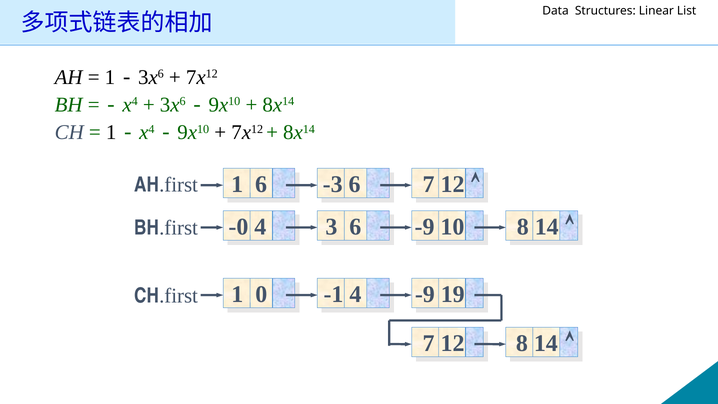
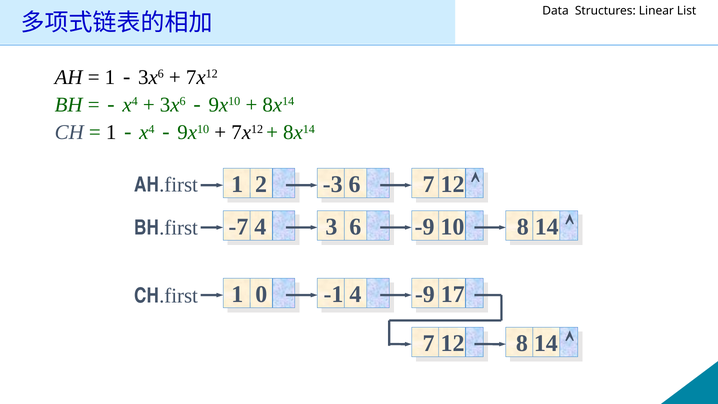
1 6: 6 -> 2
-0: -0 -> -7
19: 19 -> 17
